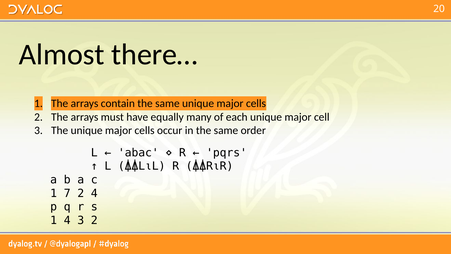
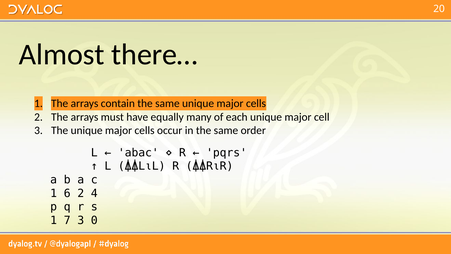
7: 7 -> 6
1 4: 4 -> 7
3 2: 2 -> 0
